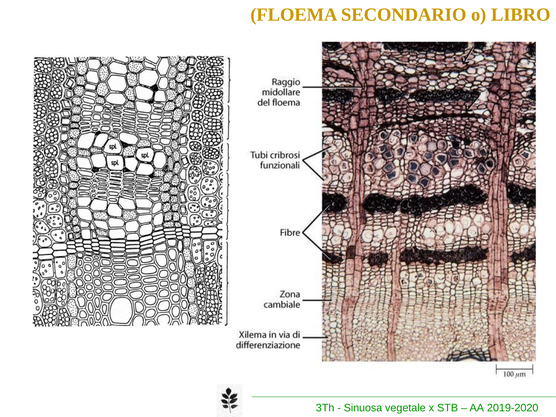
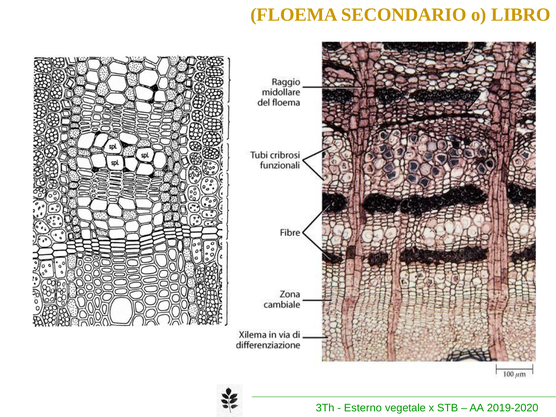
Sinuosa: Sinuosa -> Esterno
